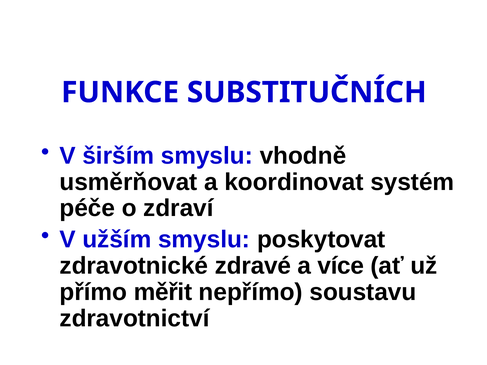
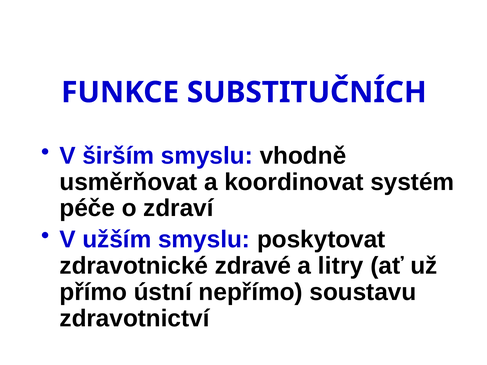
více: více -> litry
měřit: měřit -> ústní
